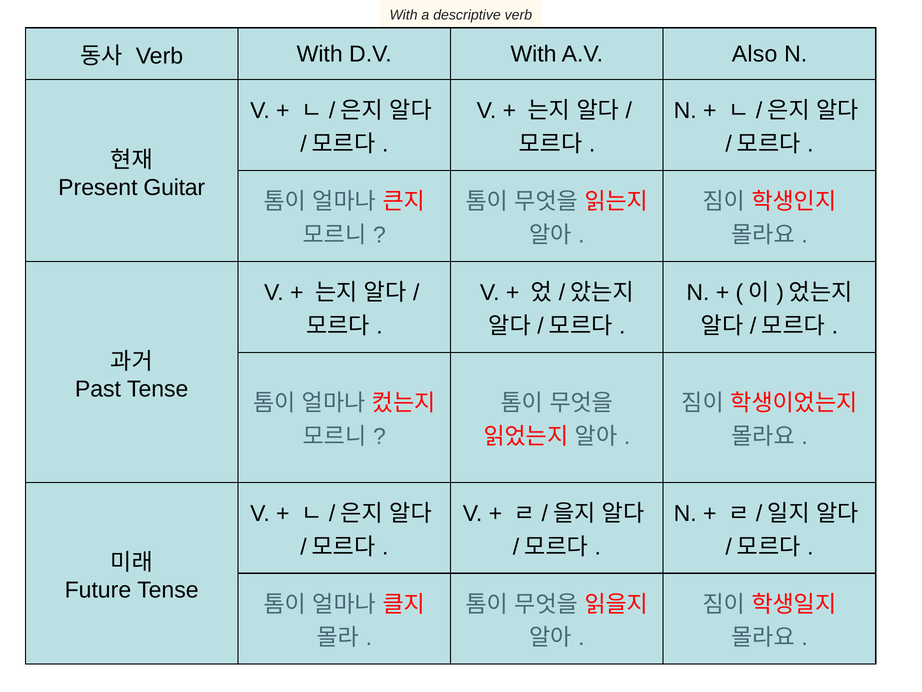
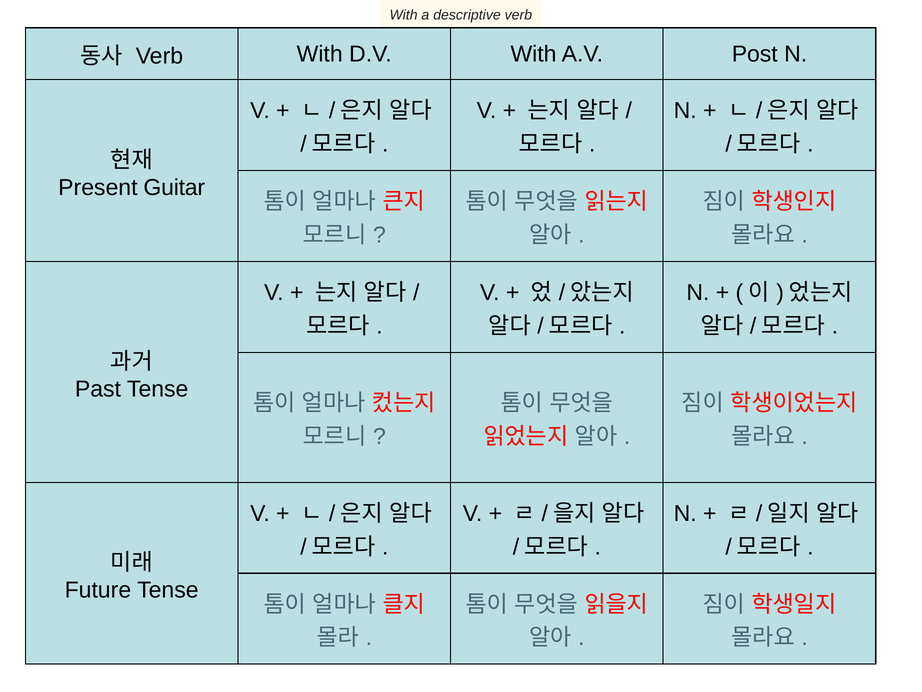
Also: Also -> Post
